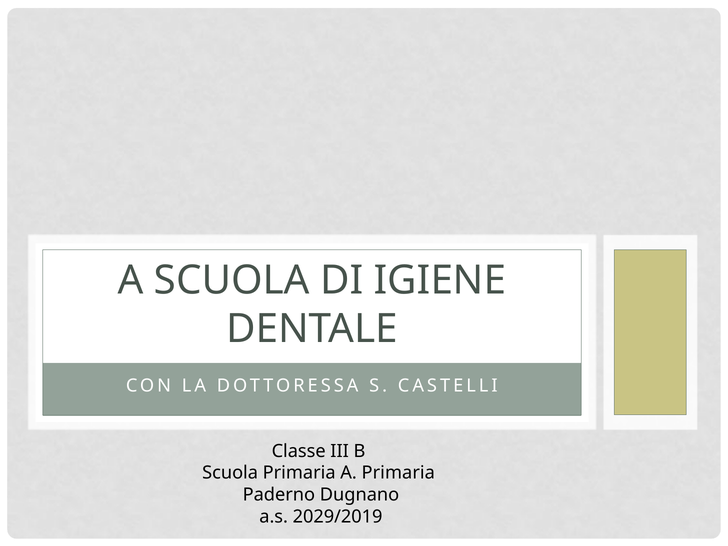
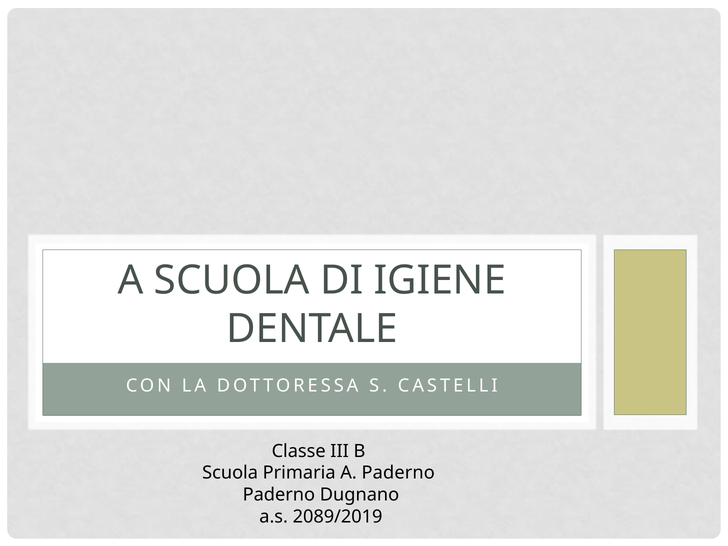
A Primaria: Primaria -> Paderno
2029/2019: 2029/2019 -> 2089/2019
